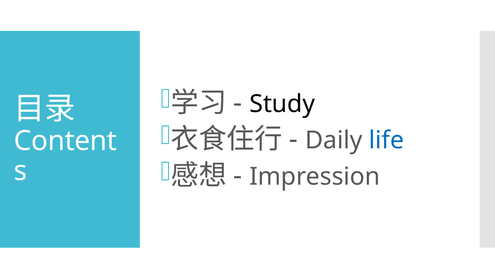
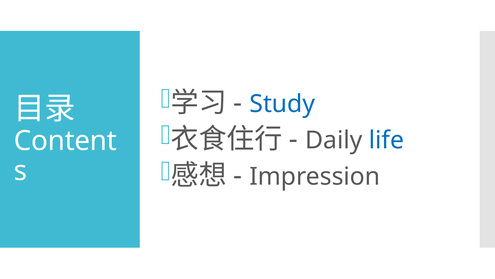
Study colour: black -> blue
